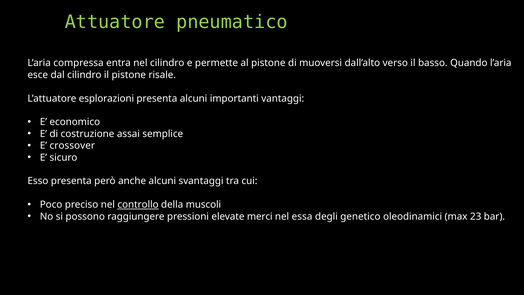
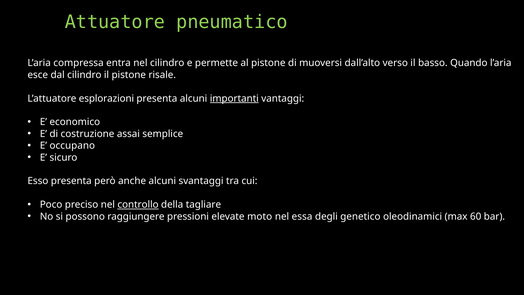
importanti underline: none -> present
crossover: crossover -> occupano
muscoli: muscoli -> tagliare
merci: merci -> moto
23: 23 -> 60
